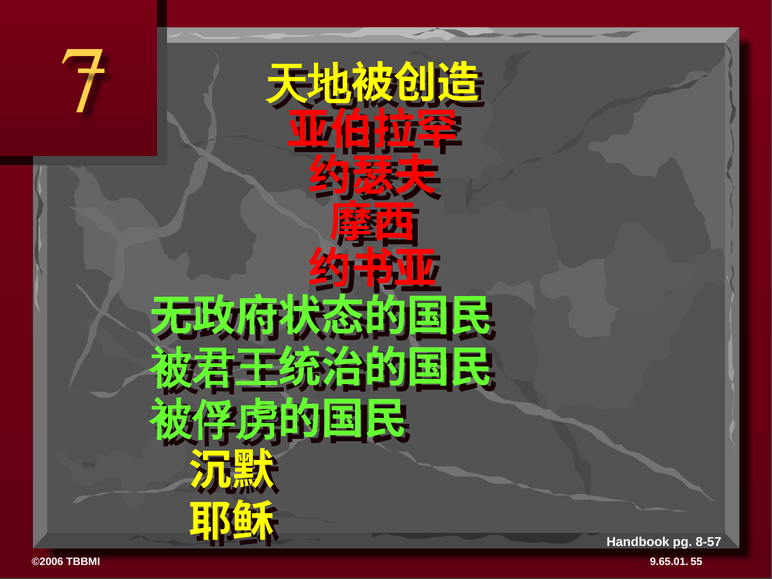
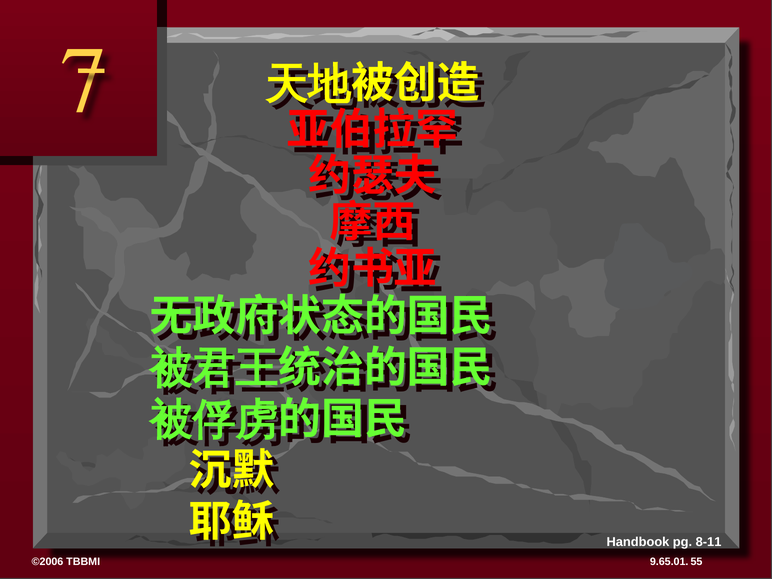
8-57: 8-57 -> 8-11
